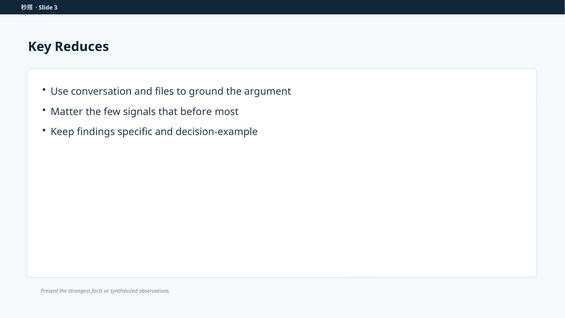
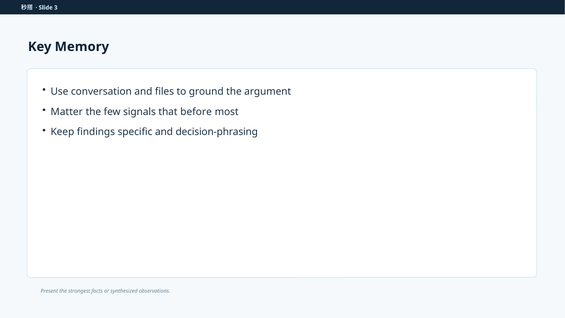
Reduces: Reduces -> Memory
decision-example: decision-example -> decision-phrasing
